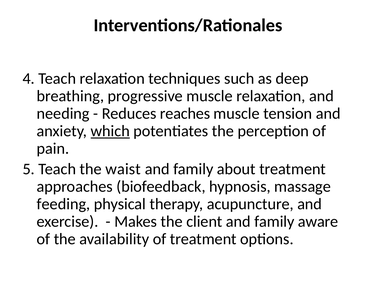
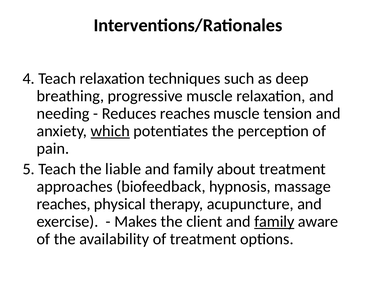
waist: waist -> liable
feeding at (63, 204): feeding -> reaches
family at (274, 222) underline: none -> present
